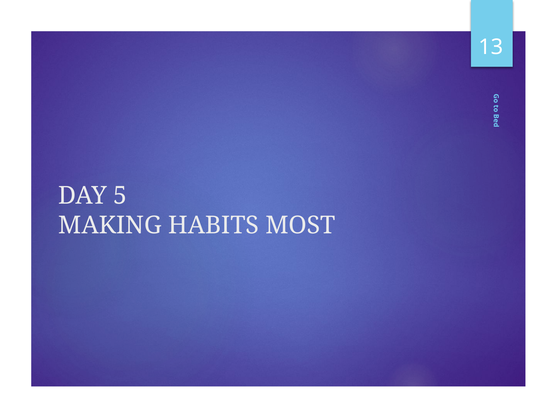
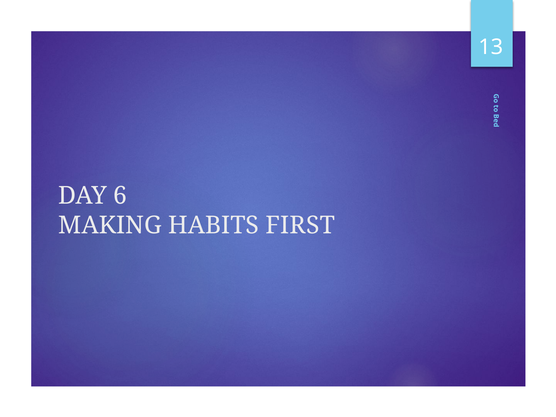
5: 5 -> 6
MOST: MOST -> FIRST
